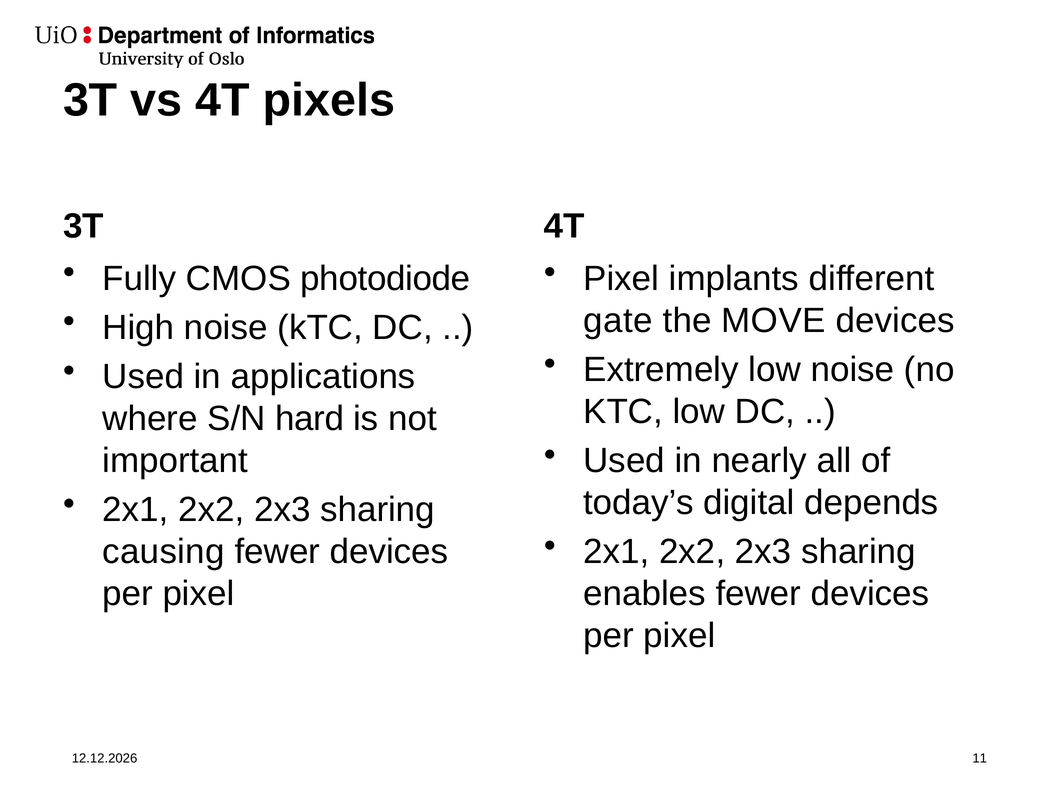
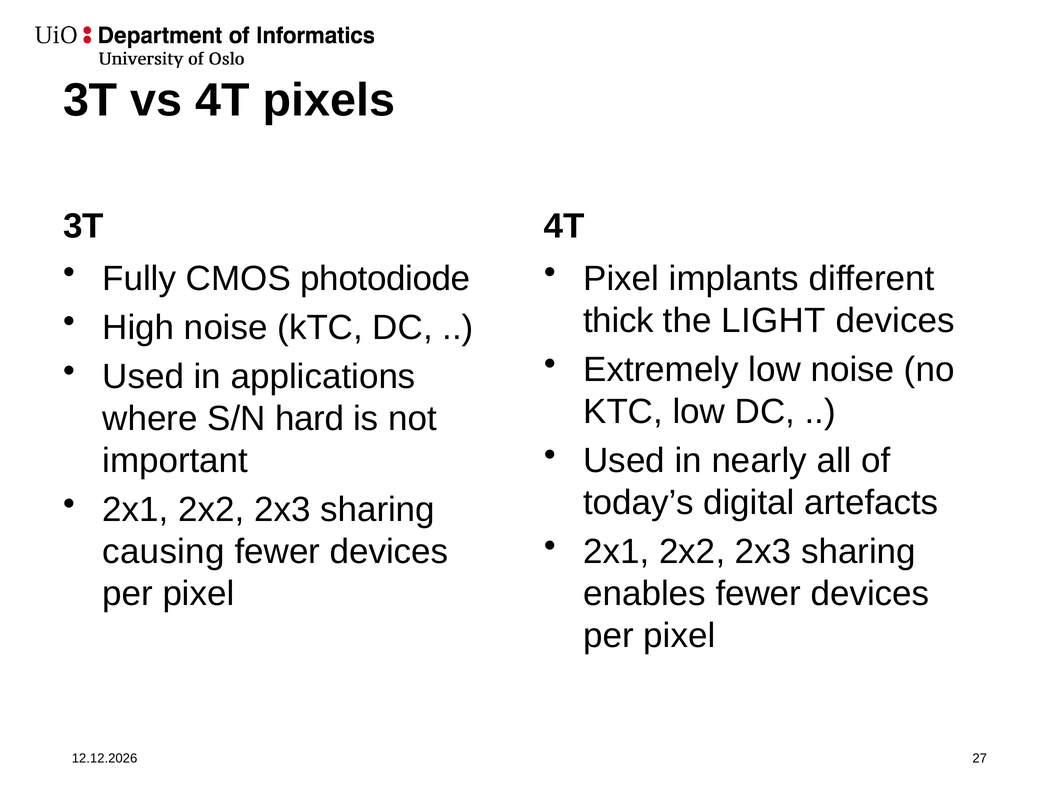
gate: gate -> thick
MOVE: MOVE -> LIGHT
depends: depends -> artefacts
11: 11 -> 27
